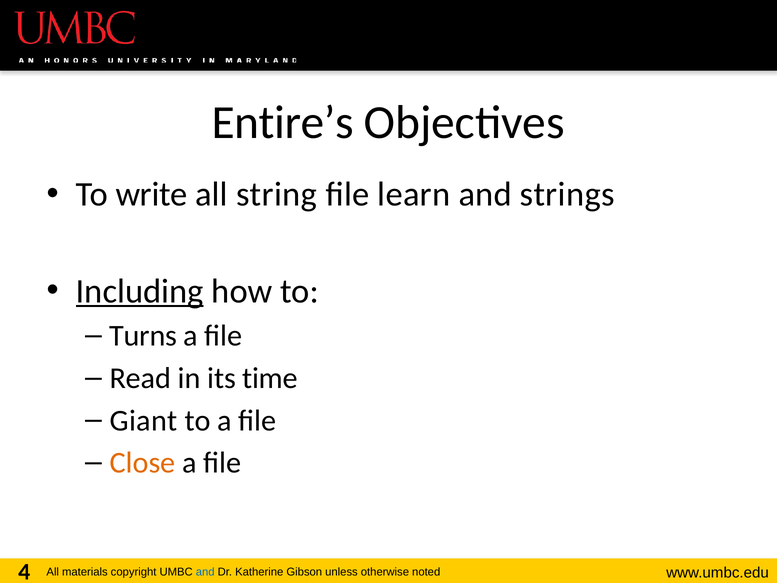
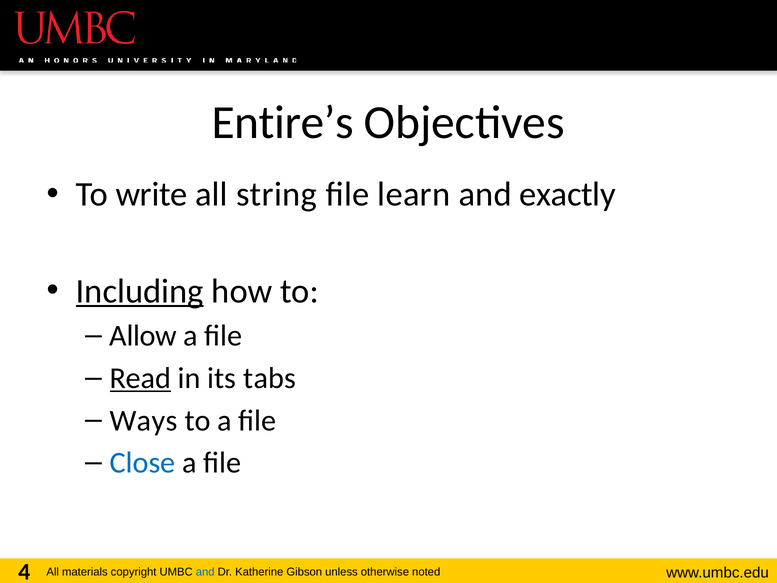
strings: strings -> exactly
Turns: Turns -> Allow
Read underline: none -> present
time: time -> tabs
Giant: Giant -> Ways
Close colour: orange -> blue
